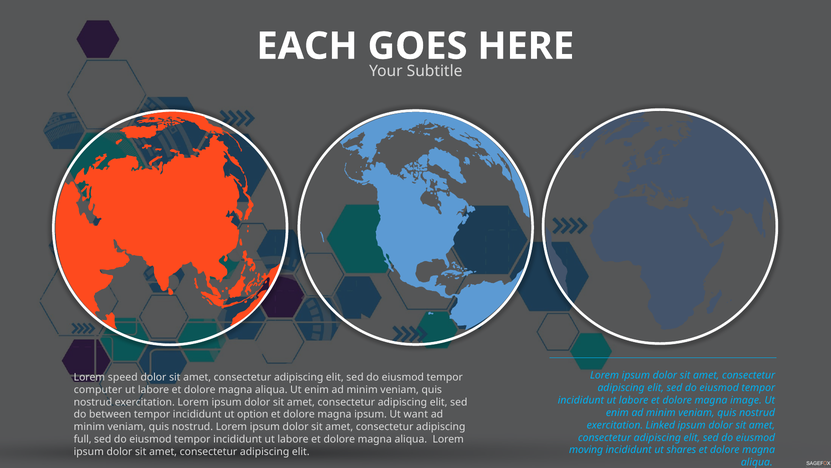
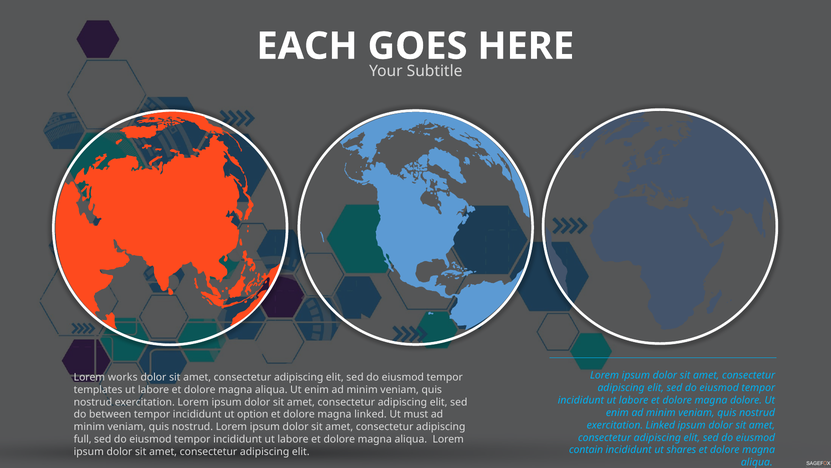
speed: speed -> works
computer: computer -> templates
magna image: image -> dolore
magna ipsum: ipsum -> linked
want: want -> must
moving: moving -> contain
